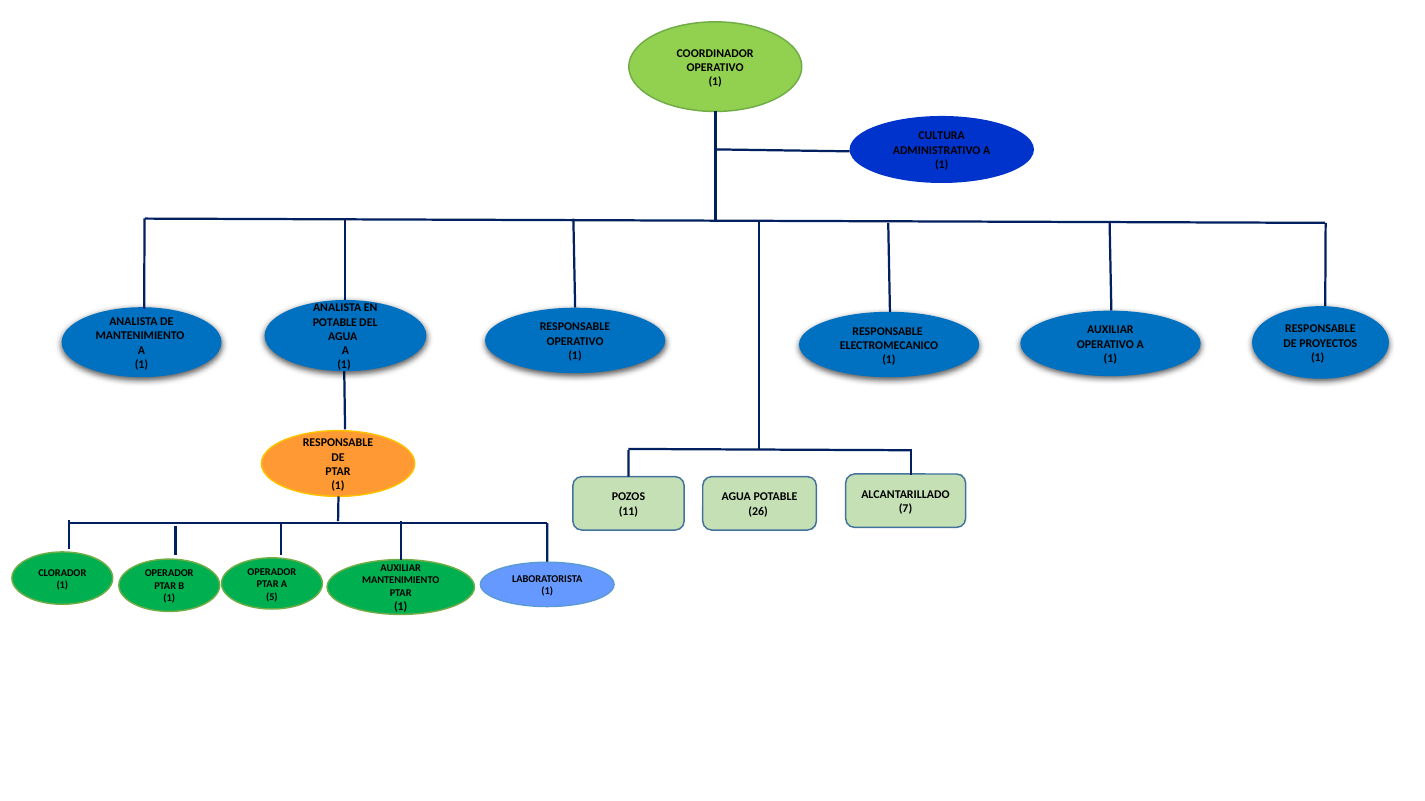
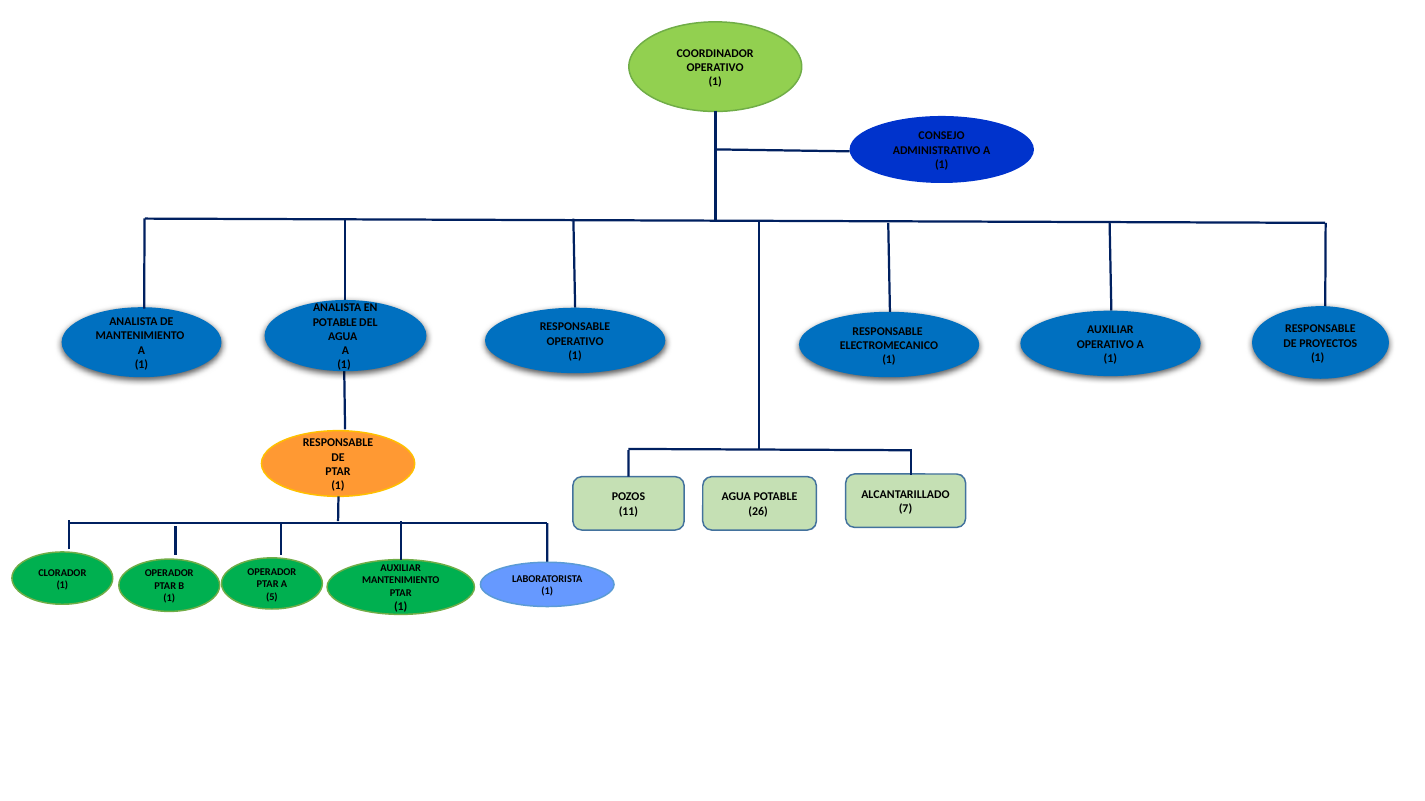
CULTURA: CULTURA -> CONSEJO
